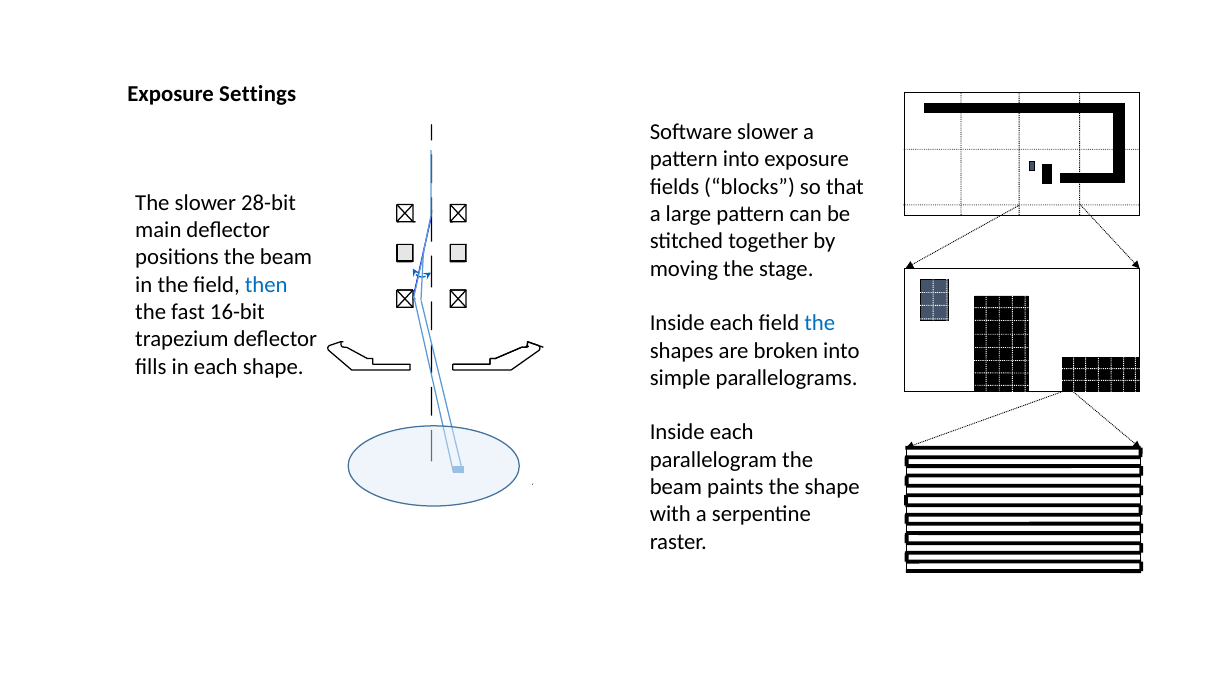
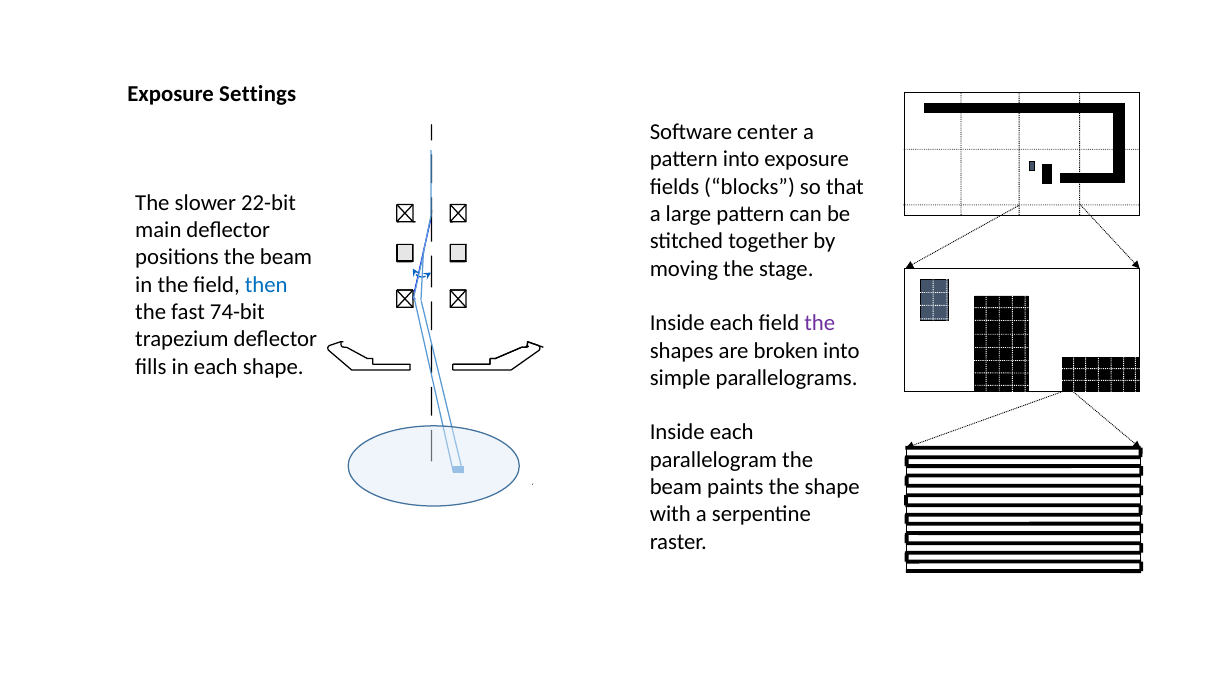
Software slower: slower -> center
28-bit: 28-bit -> 22-bit
16-bit: 16-bit -> 74-bit
the at (820, 323) colour: blue -> purple
